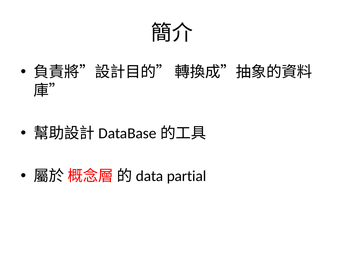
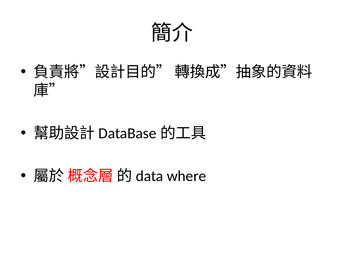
partial: partial -> where
